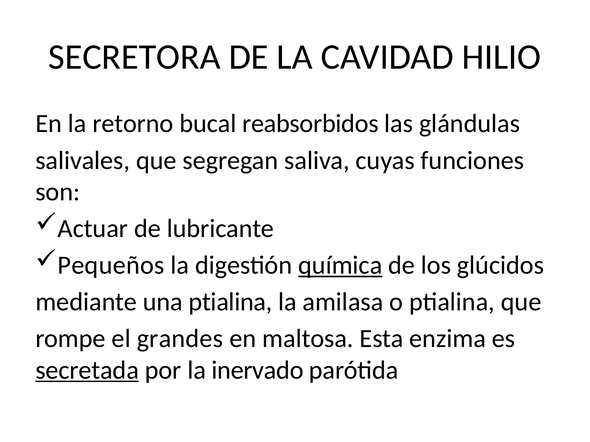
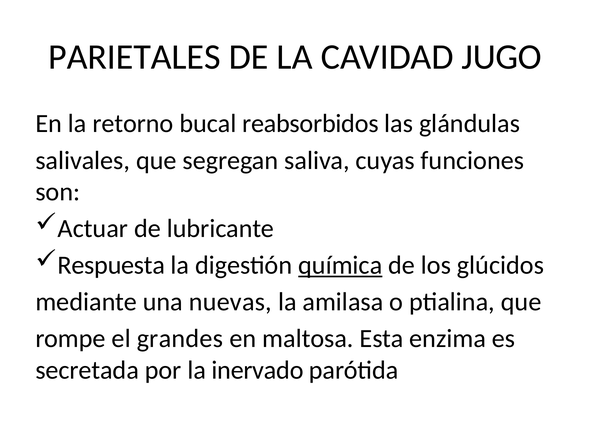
SECRETORA: SECRETORA -> PARIETALES
HILIO: HILIO -> JUGO
Pequeños: Pequeños -> Respuesta
una ptialina: ptialina -> nuevas
secretada underline: present -> none
